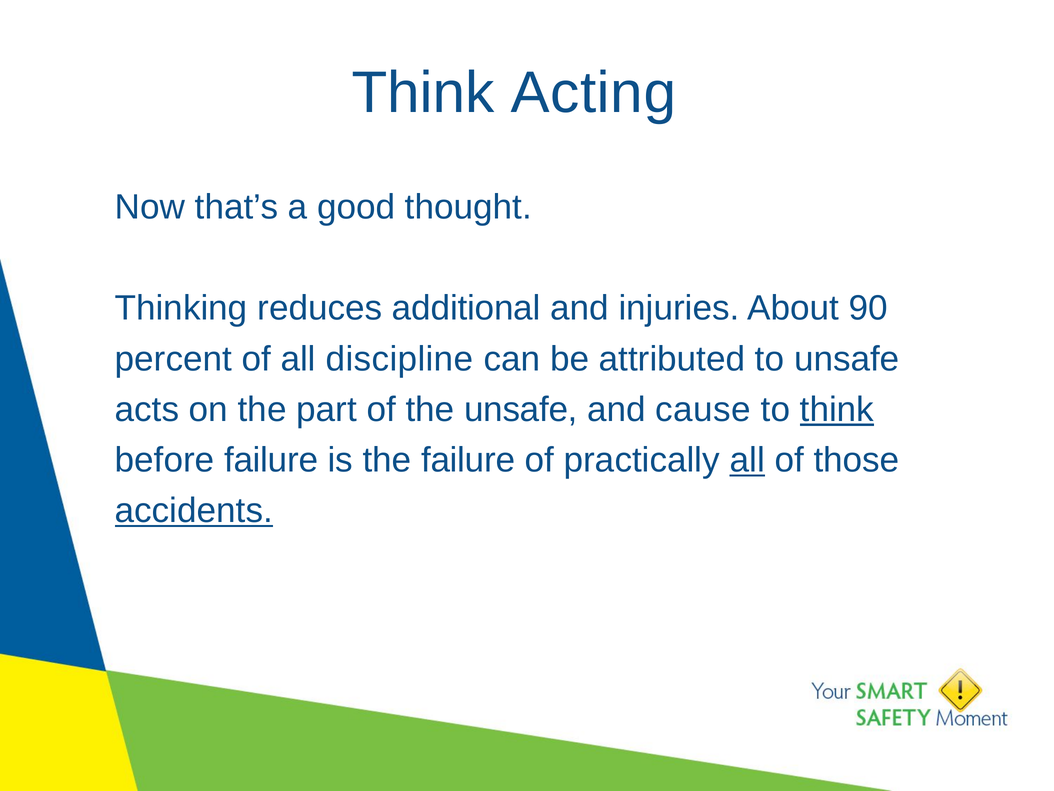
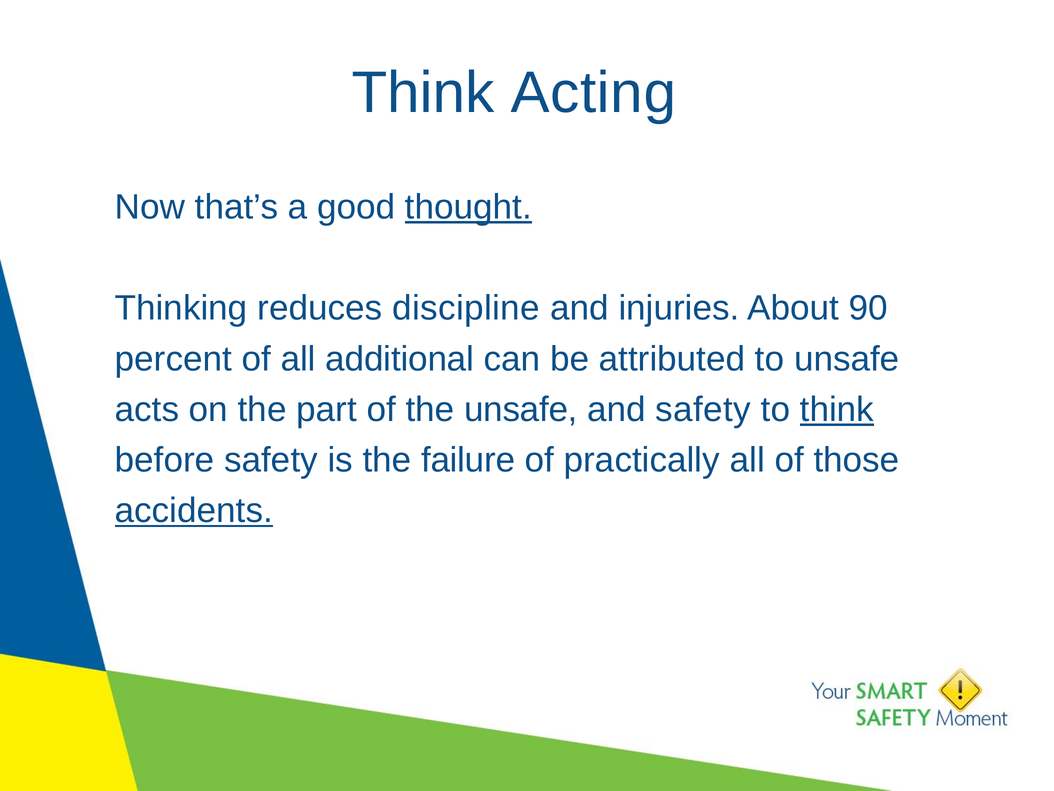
thought underline: none -> present
additional: additional -> discipline
discipline: discipline -> additional
and cause: cause -> safety
before failure: failure -> safety
all at (747, 460) underline: present -> none
